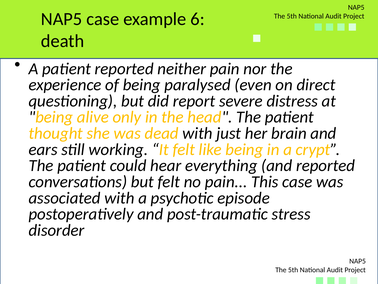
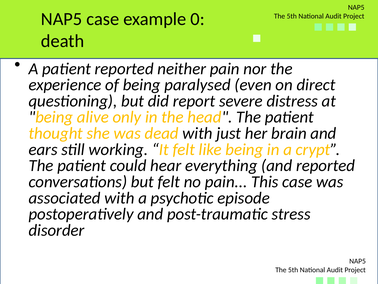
6: 6 -> 0
